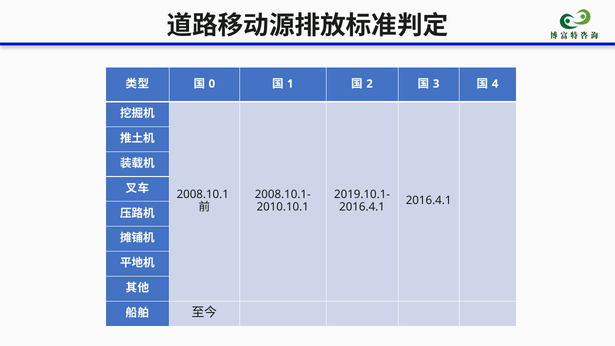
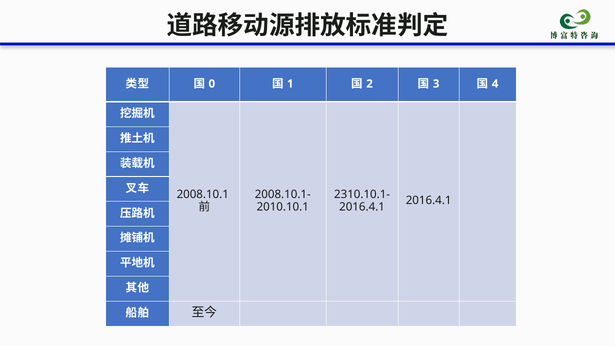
2019.10.1-: 2019.10.1- -> 2310.10.1-
